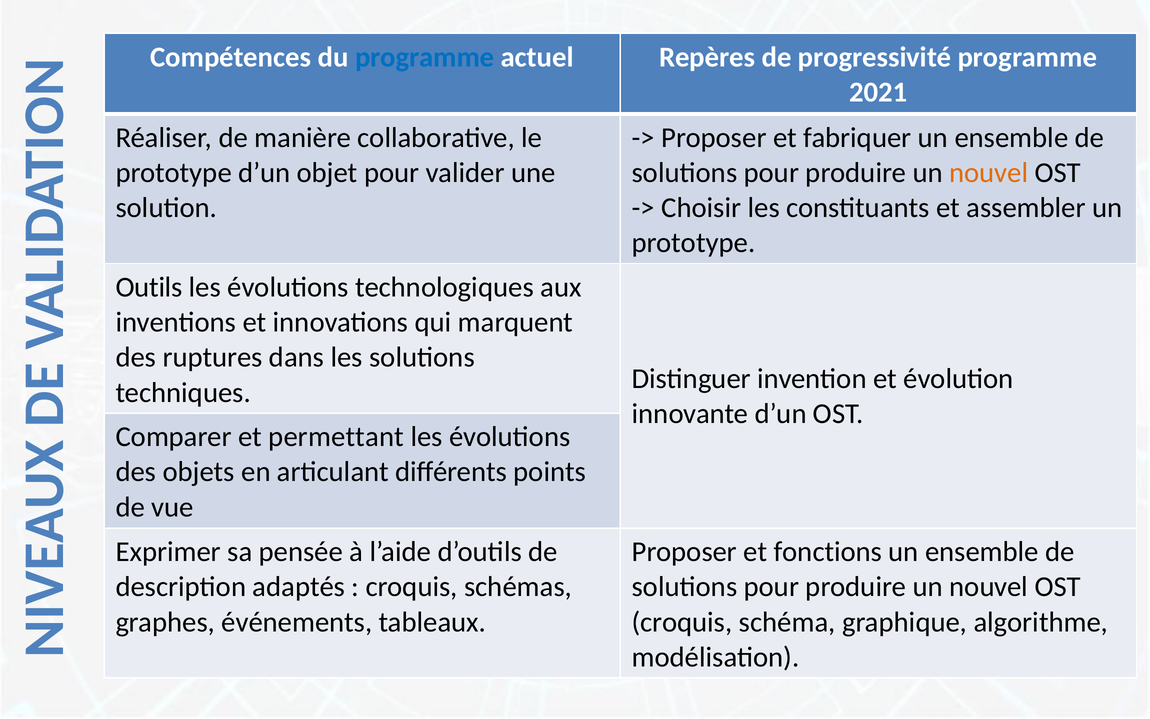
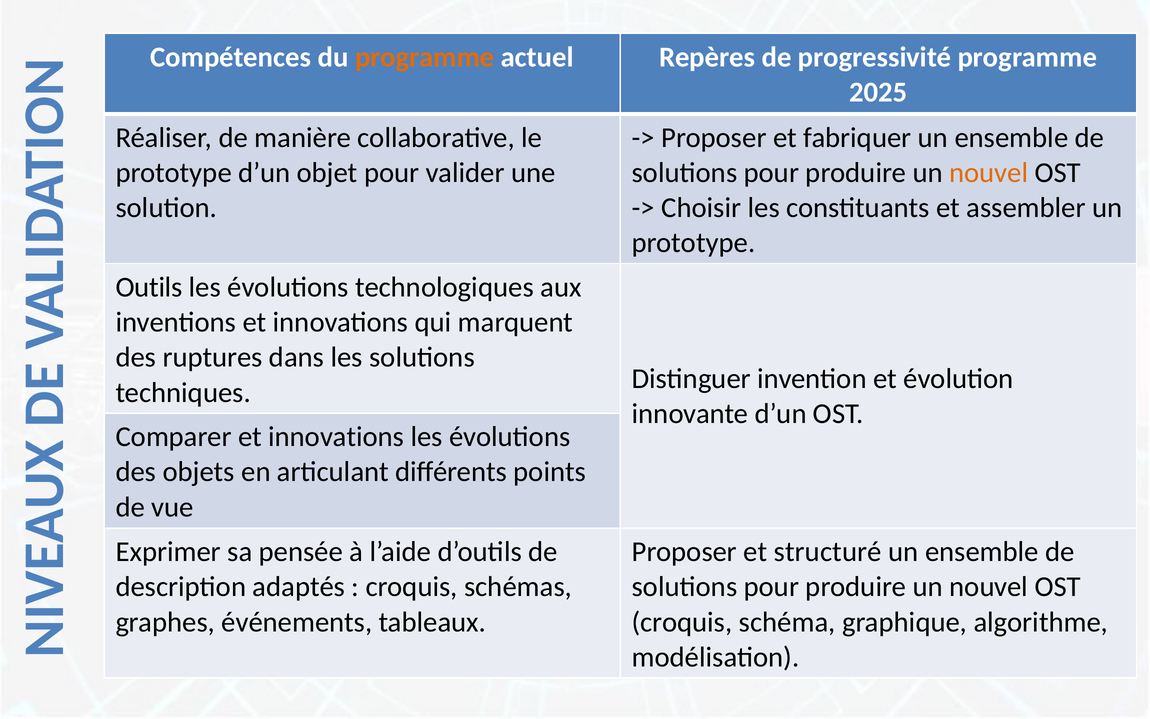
programme at (425, 57) colour: blue -> orange
2021: 2021 -> 2025
Comparer et permettant: permettant -> innovations
fonctions: fonctions -> structuré
